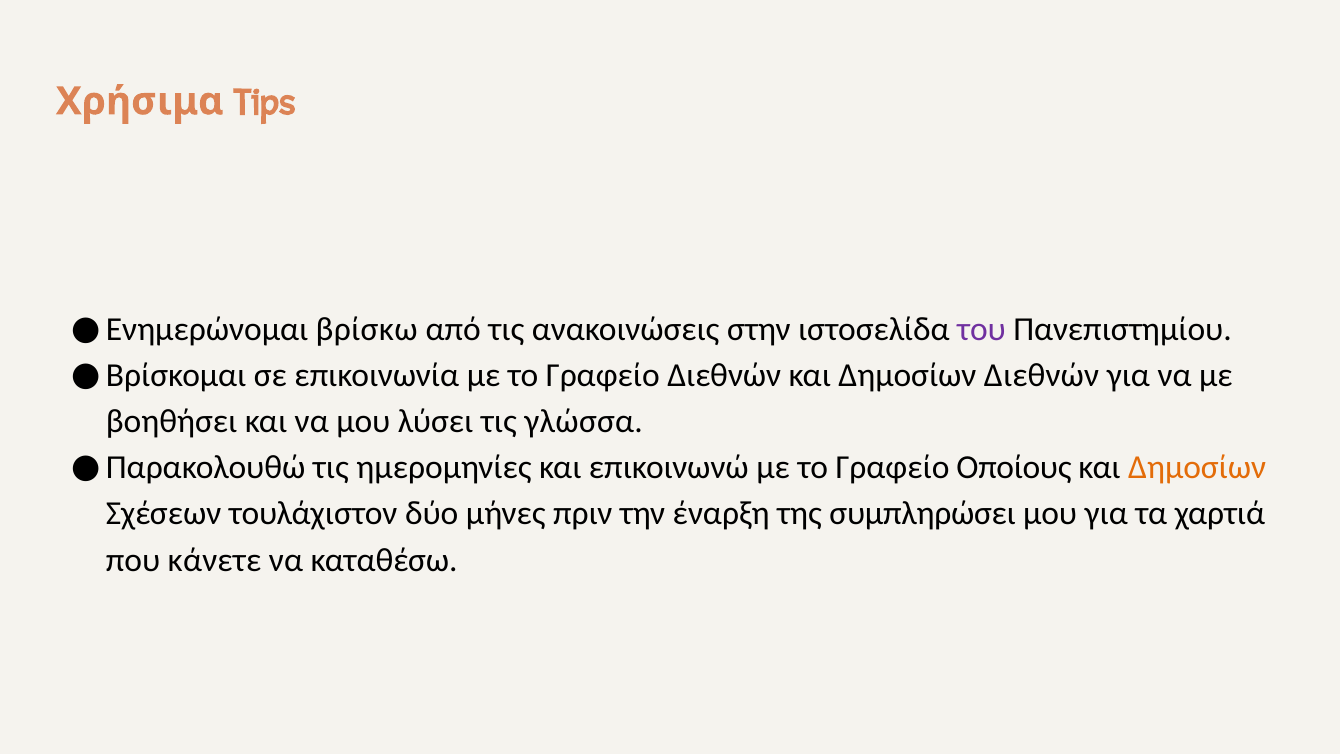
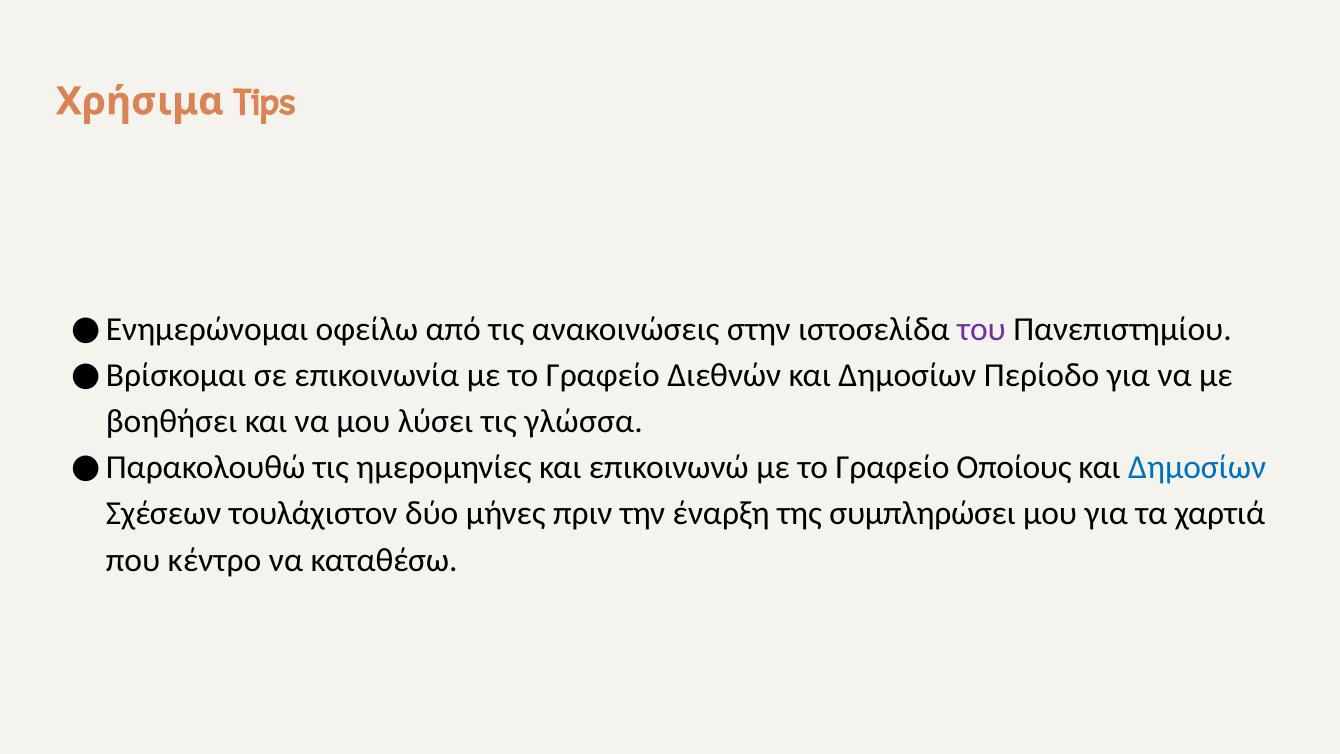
βρίσκω: βρίσκω -> οφείλω
Δημοσίων Διεθνών: Διεθνών -> Περίοδο
Δημοσίων at (1197, 467) colour: orange -> blue
κάνετε: κάνετε -> κέντρο
